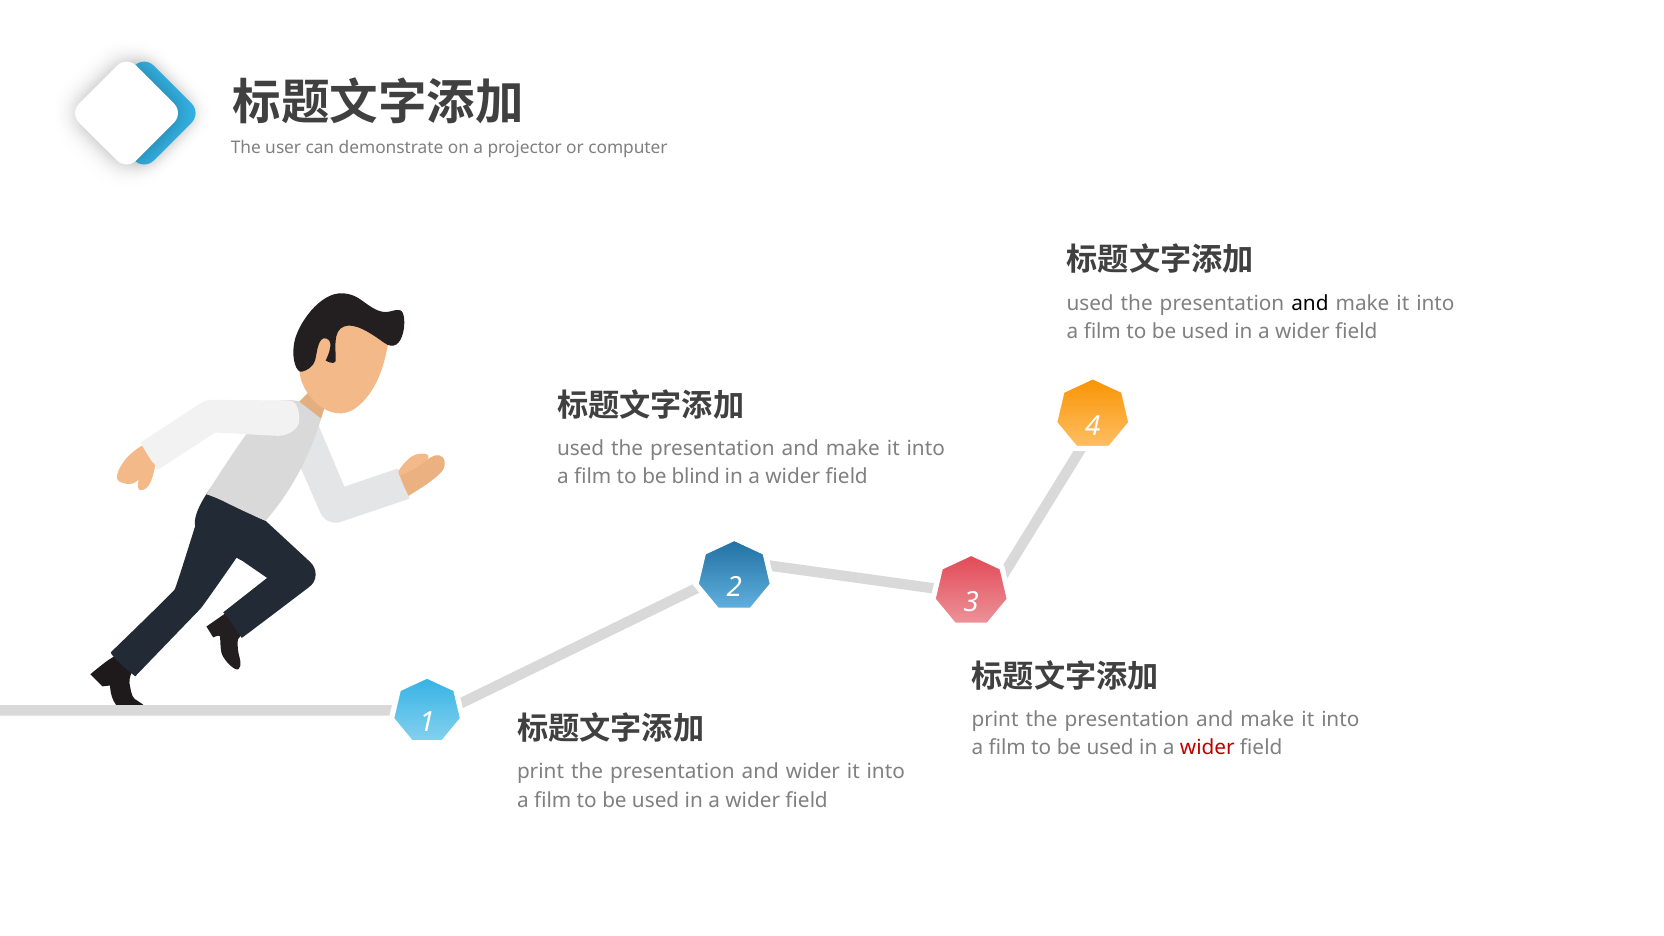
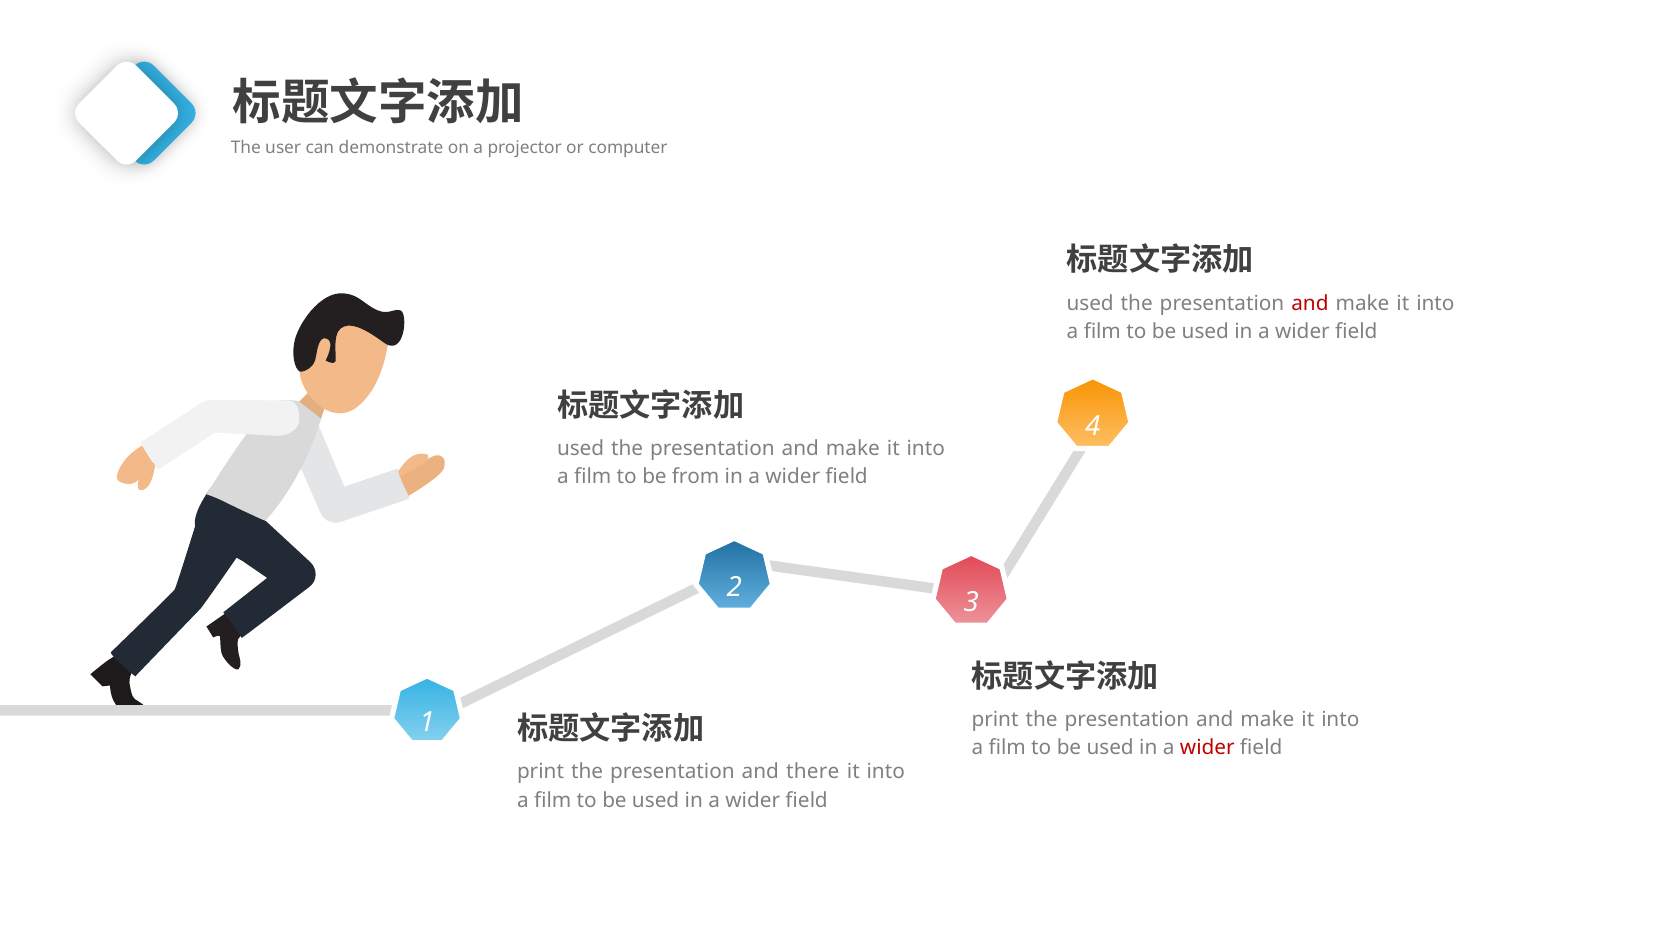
and at (1310, 303) colour: black -> red
blind: blind -> from
and wider: wider -> there
